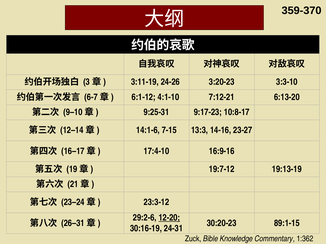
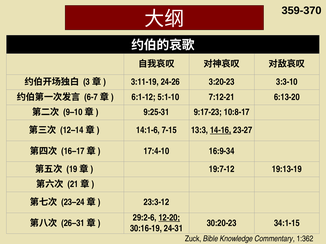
4:1-10: 4:1-10 -> 5:1-10
14-16 underline: none -> present
16:9-16: 16:9-16 -> 16:9-34
89:1-15: 89:1-15 -> 34:1-15
